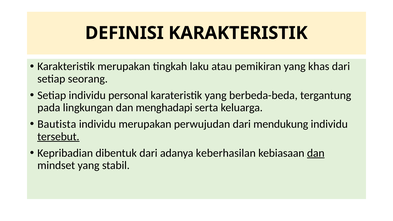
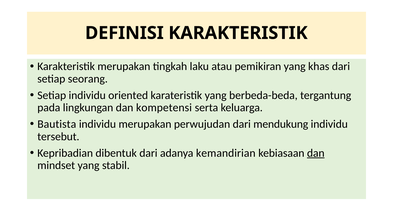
personal: personal -> oriented
menghadapi: menghadapi -> kompetensi
tersebut underline: present -> none
keberhasilan: keberhasilan -> kemandirian
